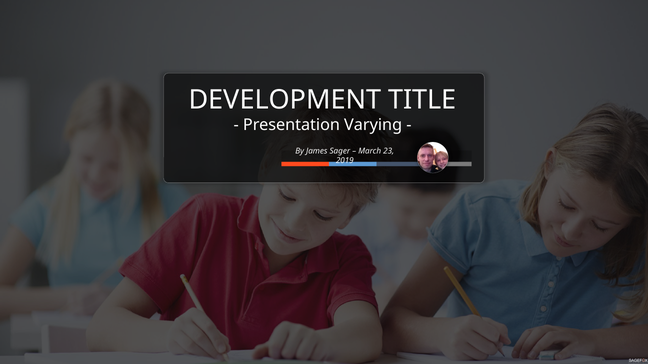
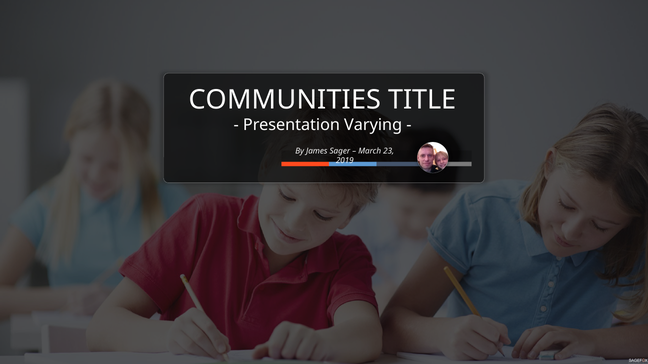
DEVELOPMENT: DEVELOPMENT -> COMMUNITIES
